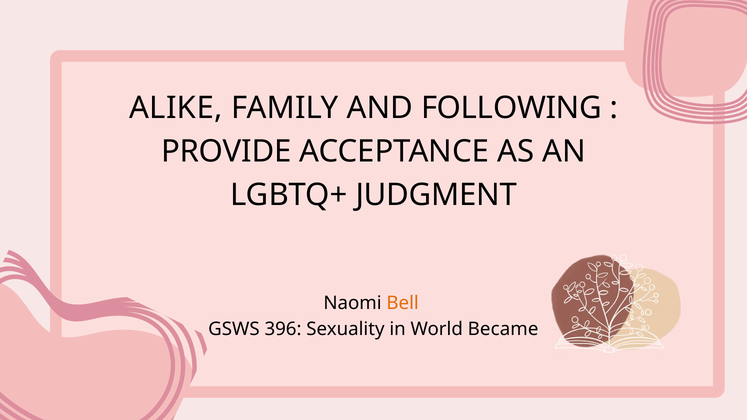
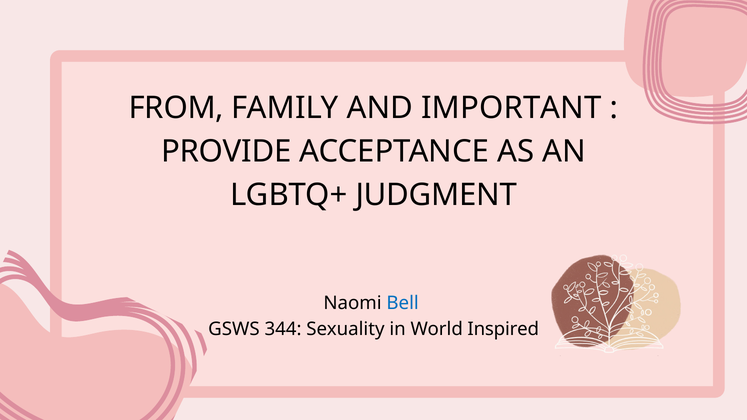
ALIKE: ALIKE -> FROM
FOLLOWING: FOLLOWING -> IMPORTANT
Bell colour: orange -> blue
396: 396 -> 344
Became: Became -> Inspired
